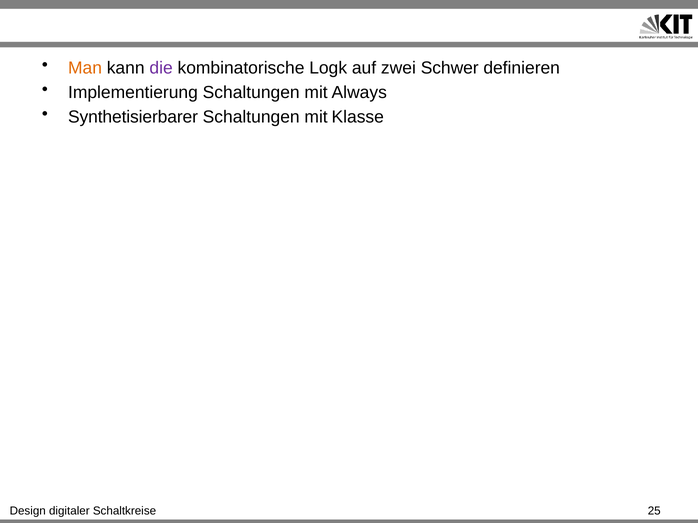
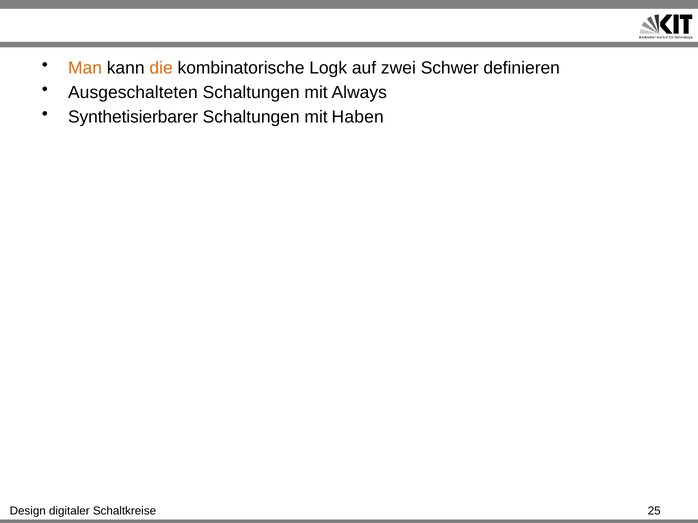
die colour: purple -> orange
Implementierung: Implementierung -> Ausgeschalteten
Klasse: Klasse -> Haben
